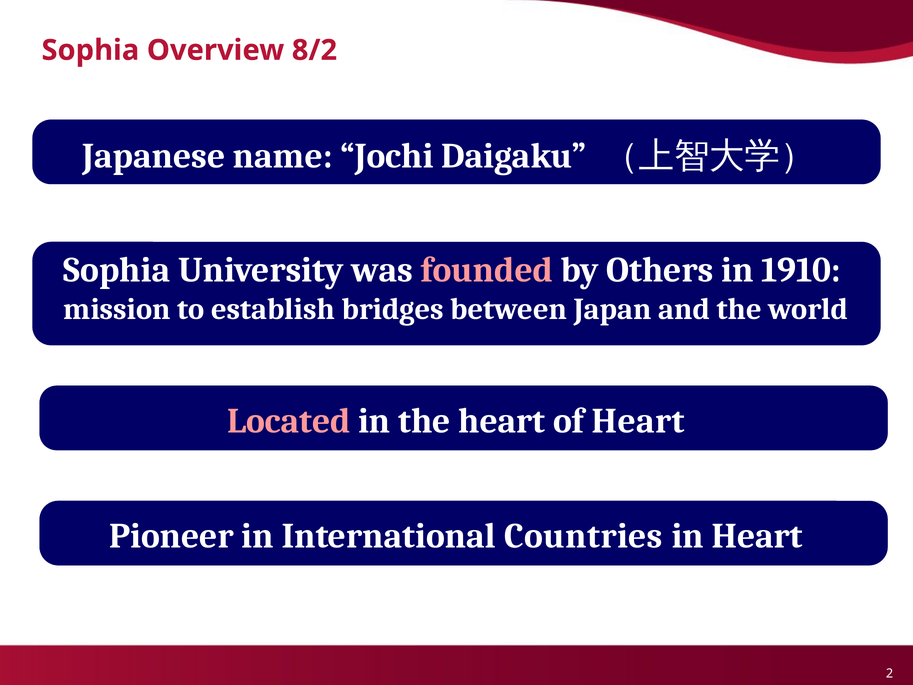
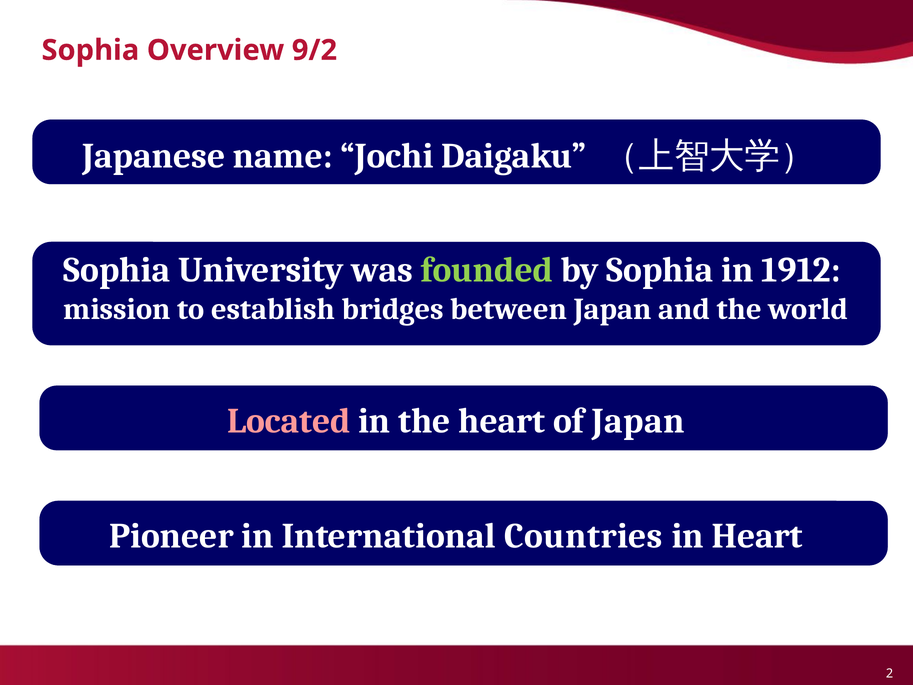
8/2: 8/2 -> 9/2
founded colour: pink -> light green
by Others: Others -> Sophia
1910: 1910 -> 1912
of Heart: Heart -> Japan
